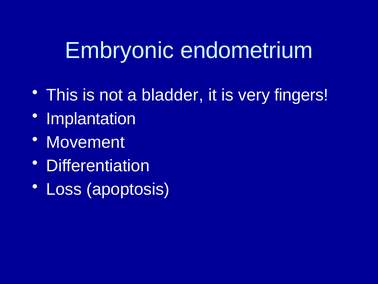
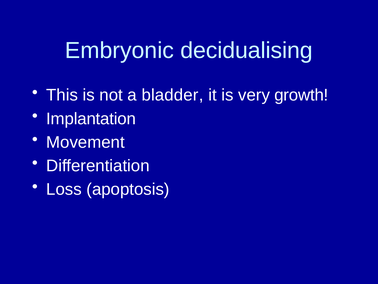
endometrium: endometrium -> decidualising
fingers: fingers -> growth
